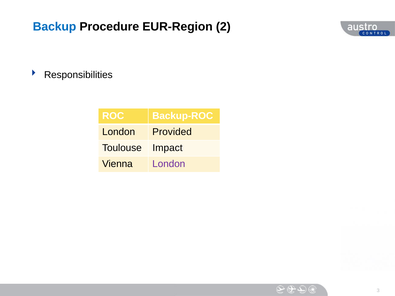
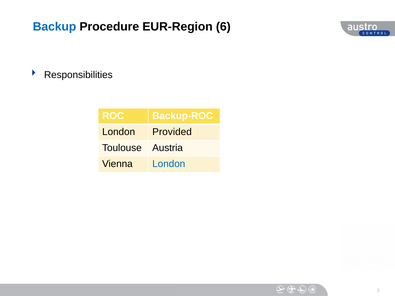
2: 2 -> 6
Impact: Impact -> Austria
London at (169, 164) colour: purple -> blue
